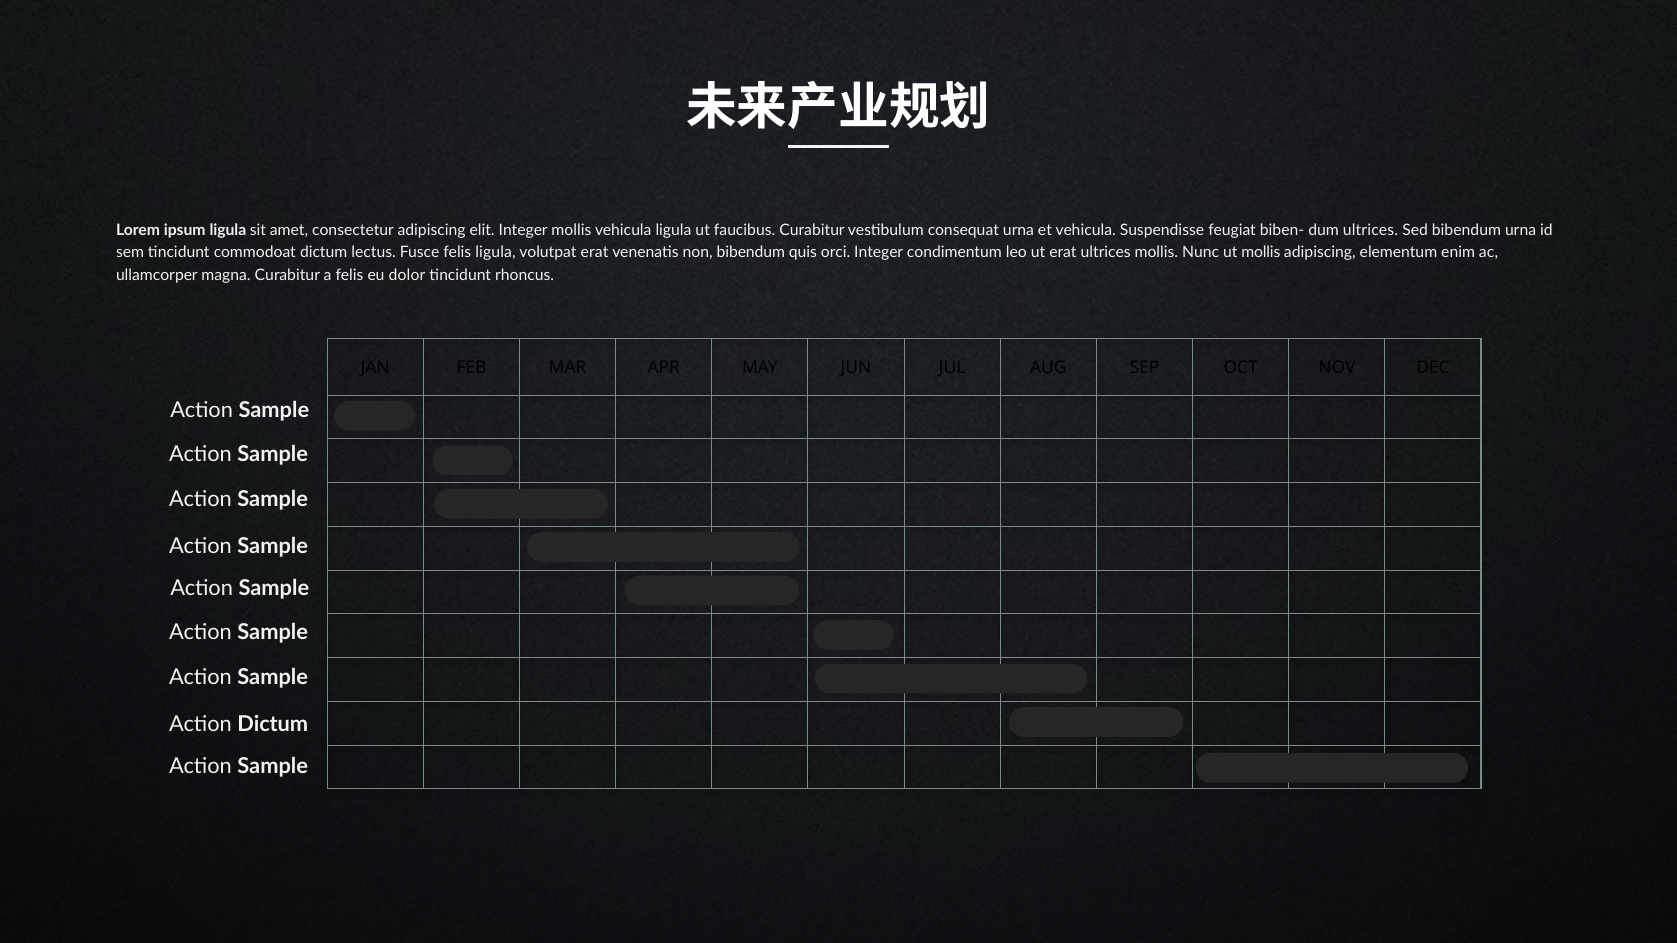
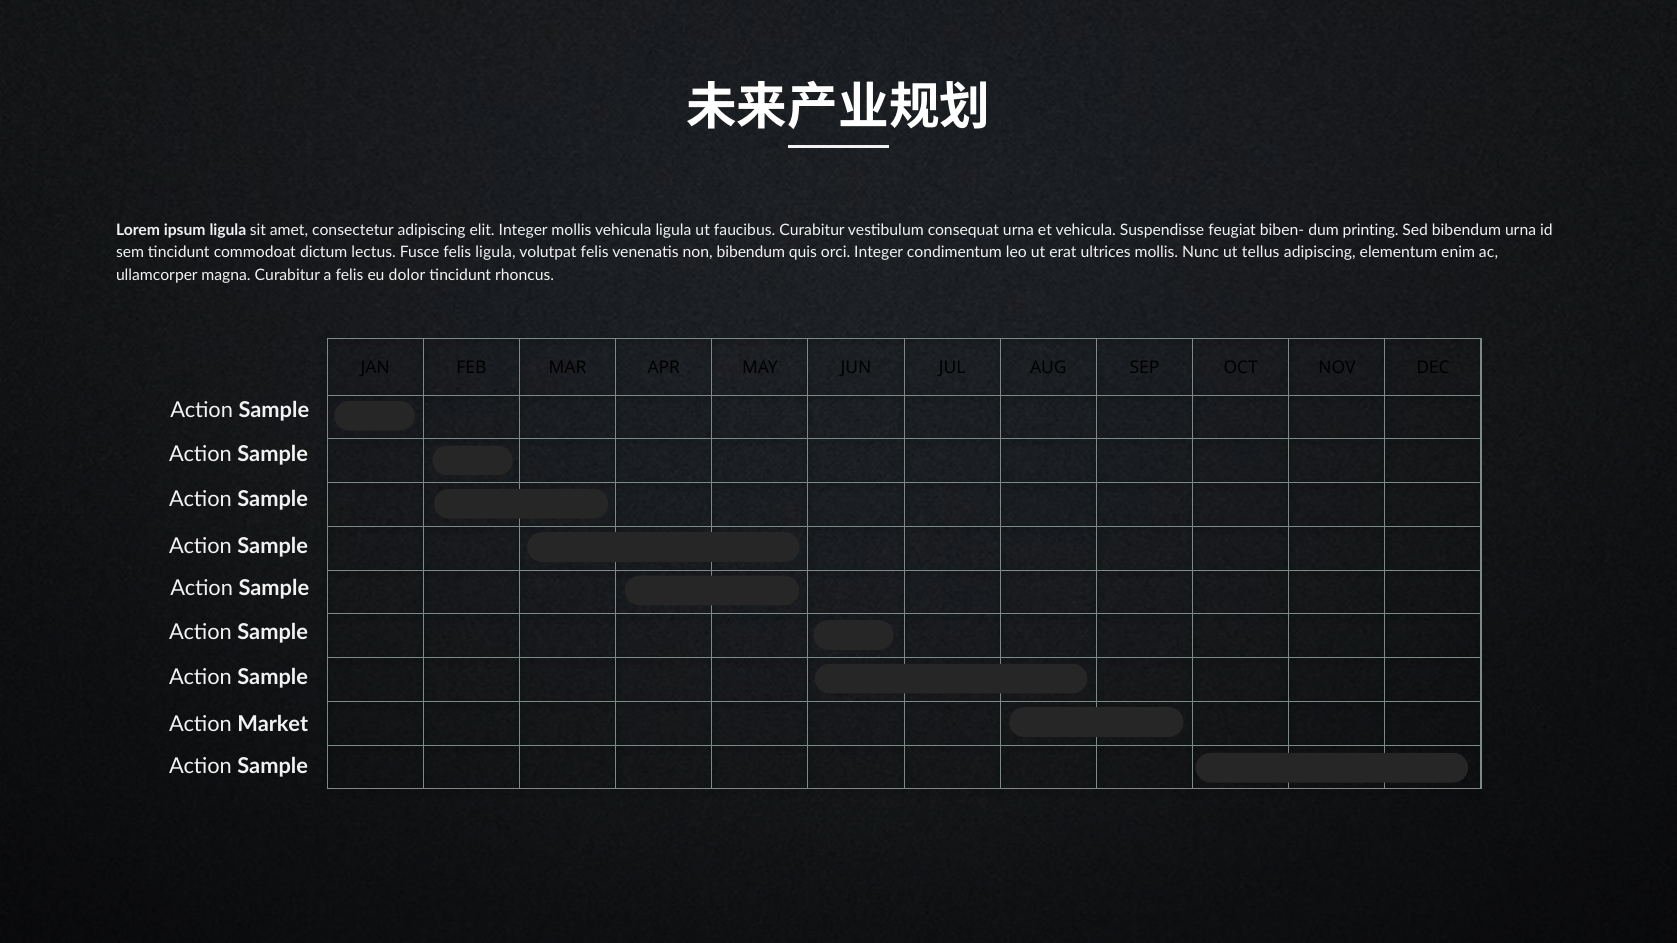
dum ultrices: ultrices -> printing
volutpat erat: erat -> felis
ut mollis: mollis -> tellus
Action Dictum: Dictum -> Market
